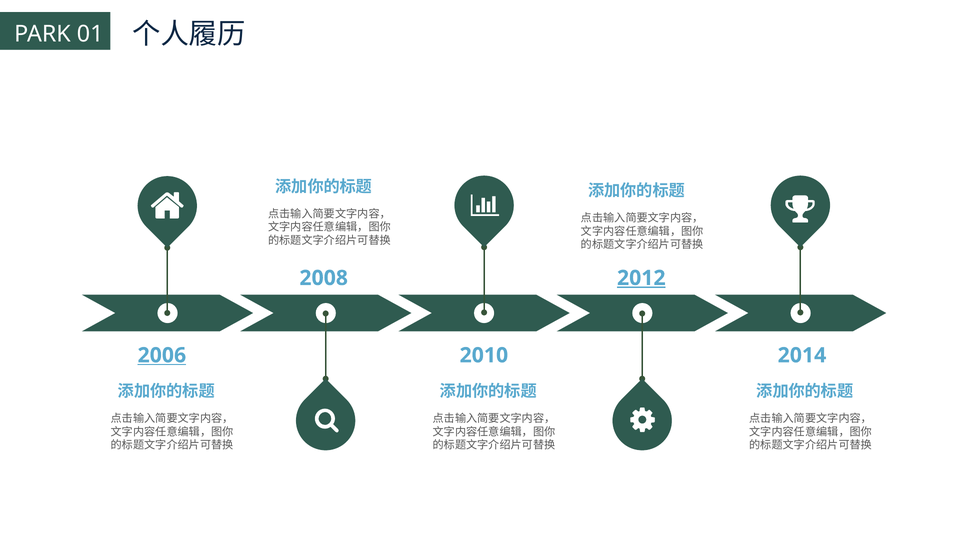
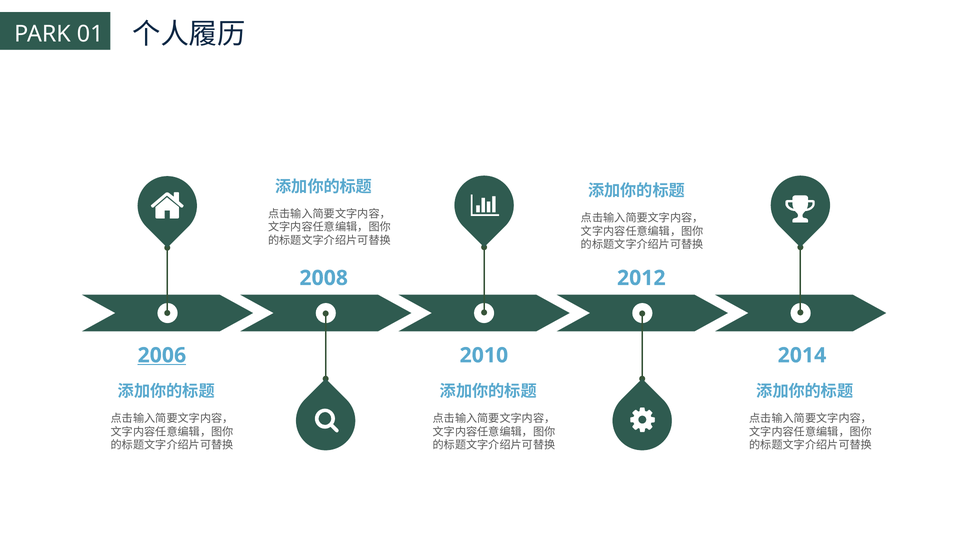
2012 underline: present -> none
